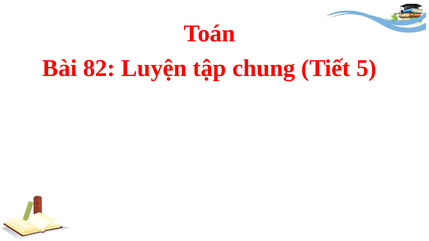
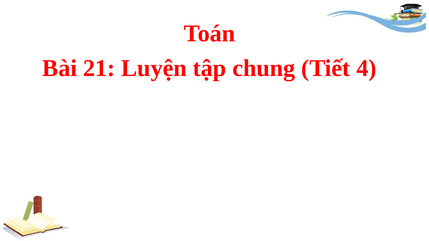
82: 82 -> 21
5: 5 -> 4
